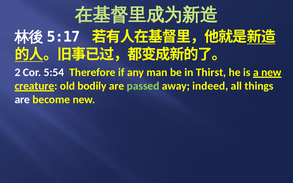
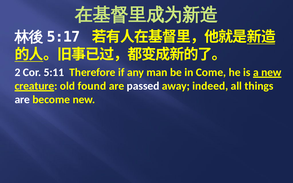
5:54: 5:54 -> 5:11
Thirst: Thirst -> Come
bodily: bodily -> found
passed colour: light green -> white
